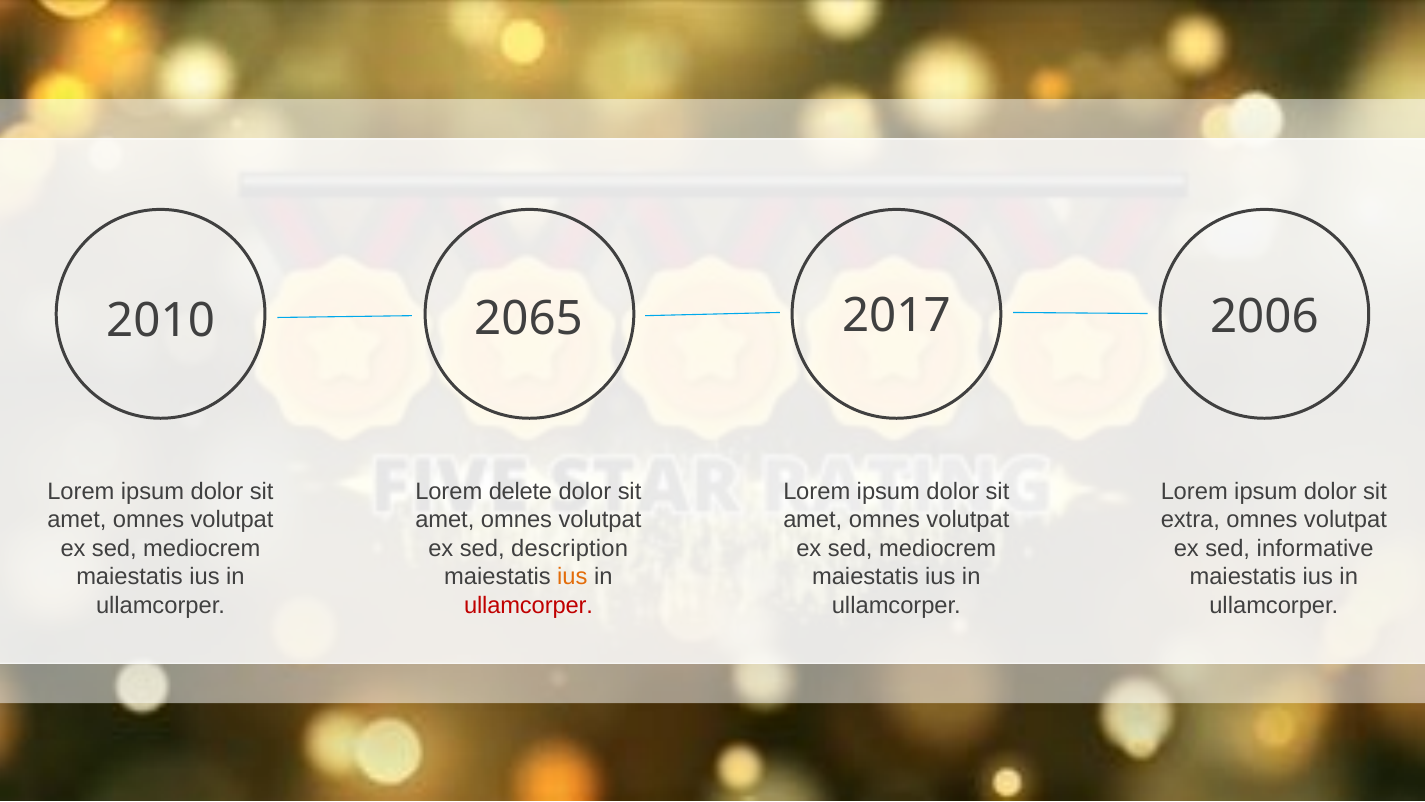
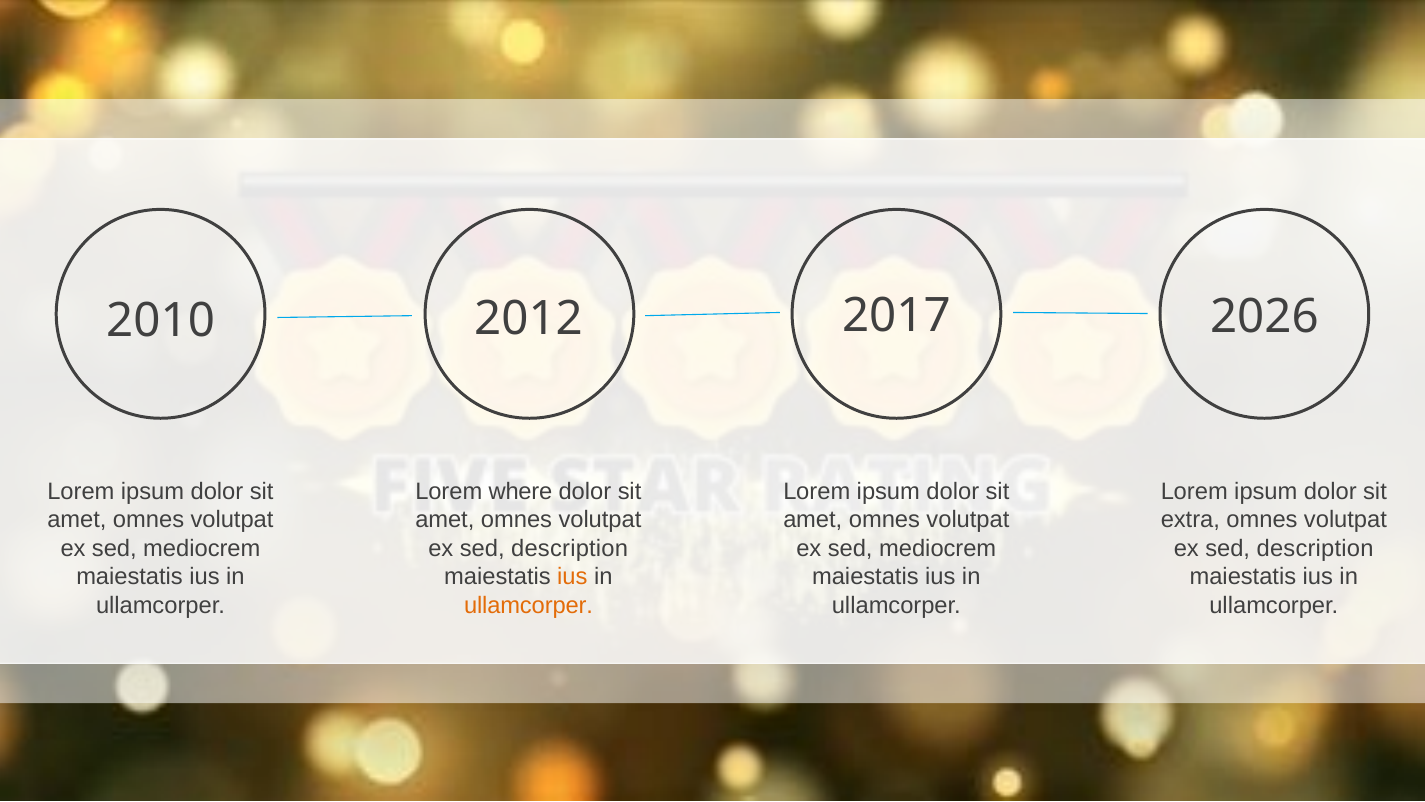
2065: 2065 -> 2012
2006: 2006 -> 2026
delete: delete -> where
informative at (1315, 548): informative -> description
ullamcorper at (528, 605) colour: red -> orange
